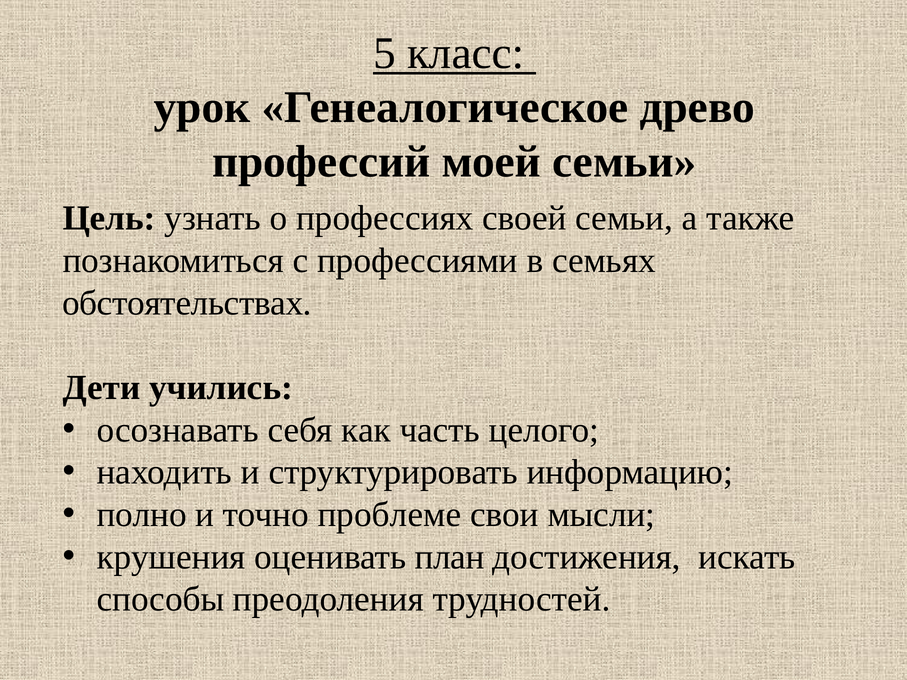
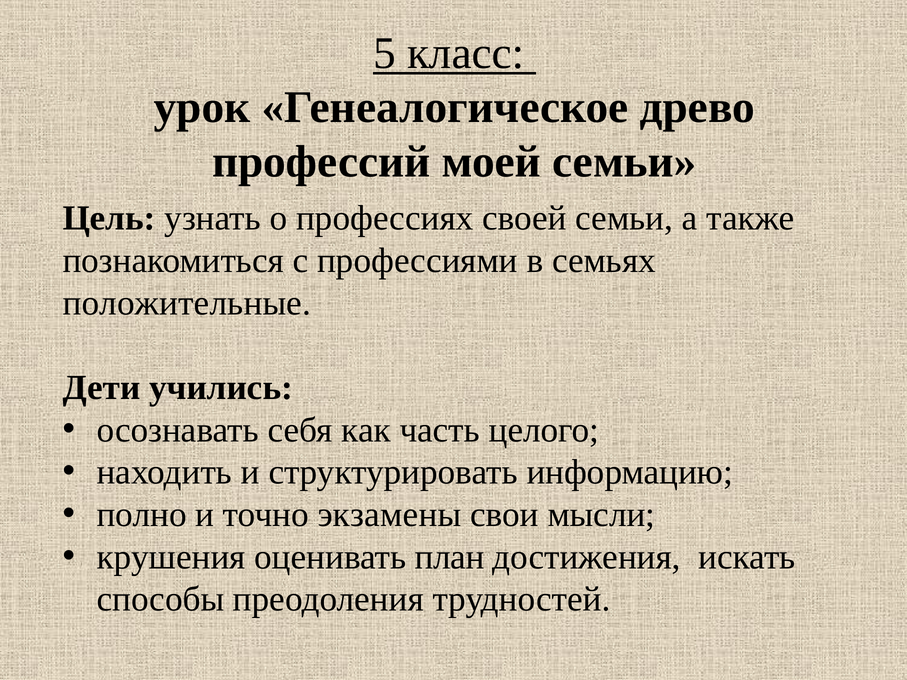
обстоятельствах: обстоятельствах -> положительные
проблеме: проблеме -> экзамены
